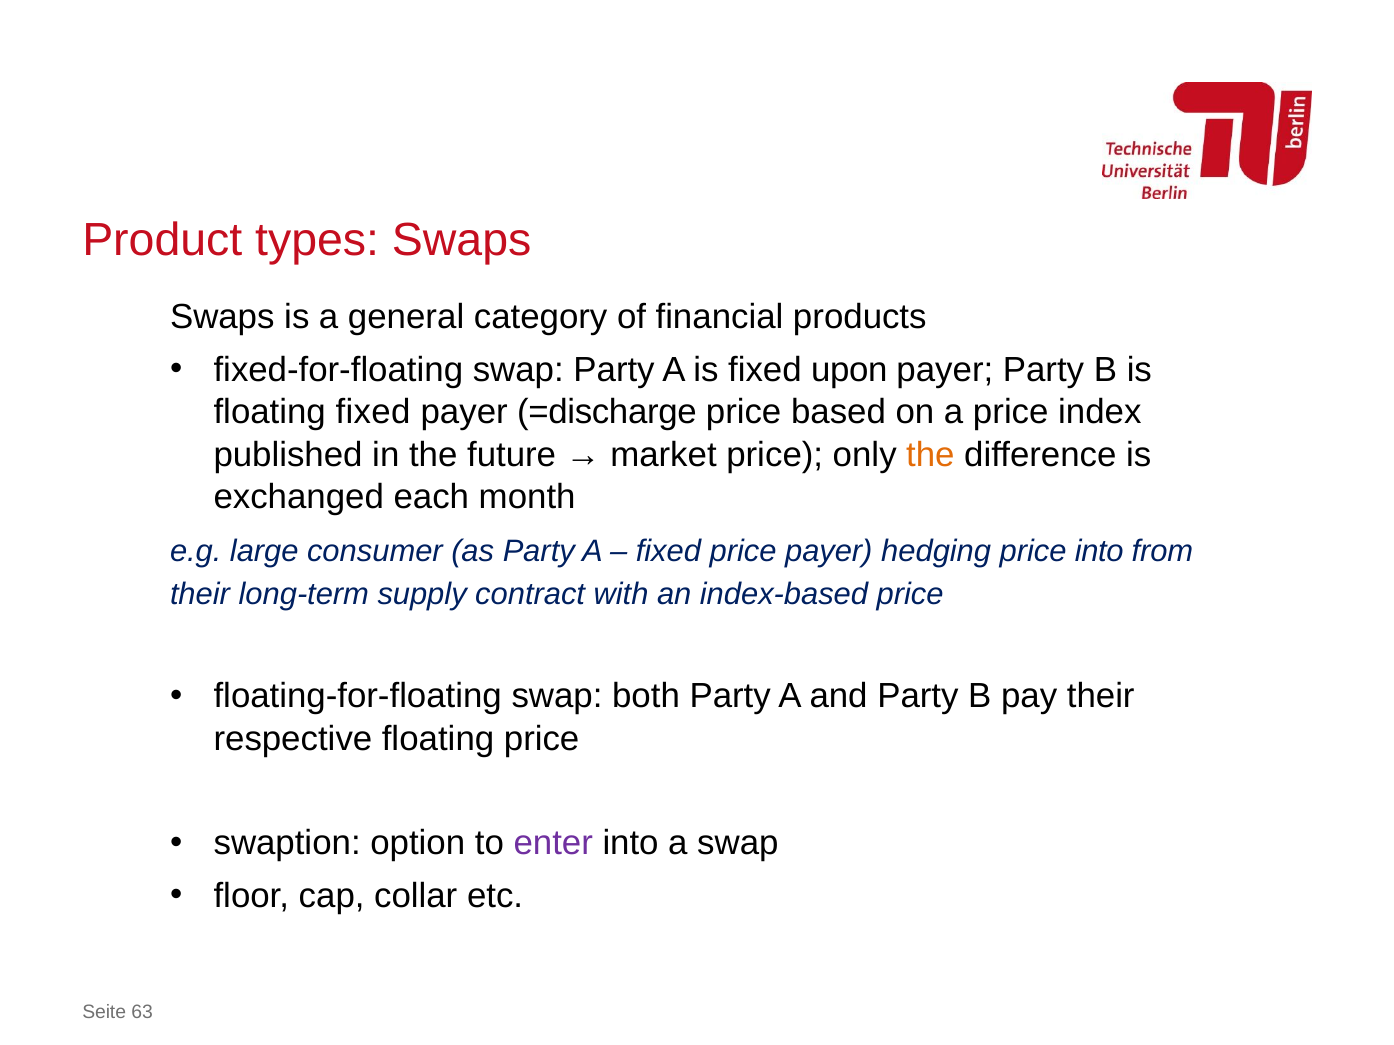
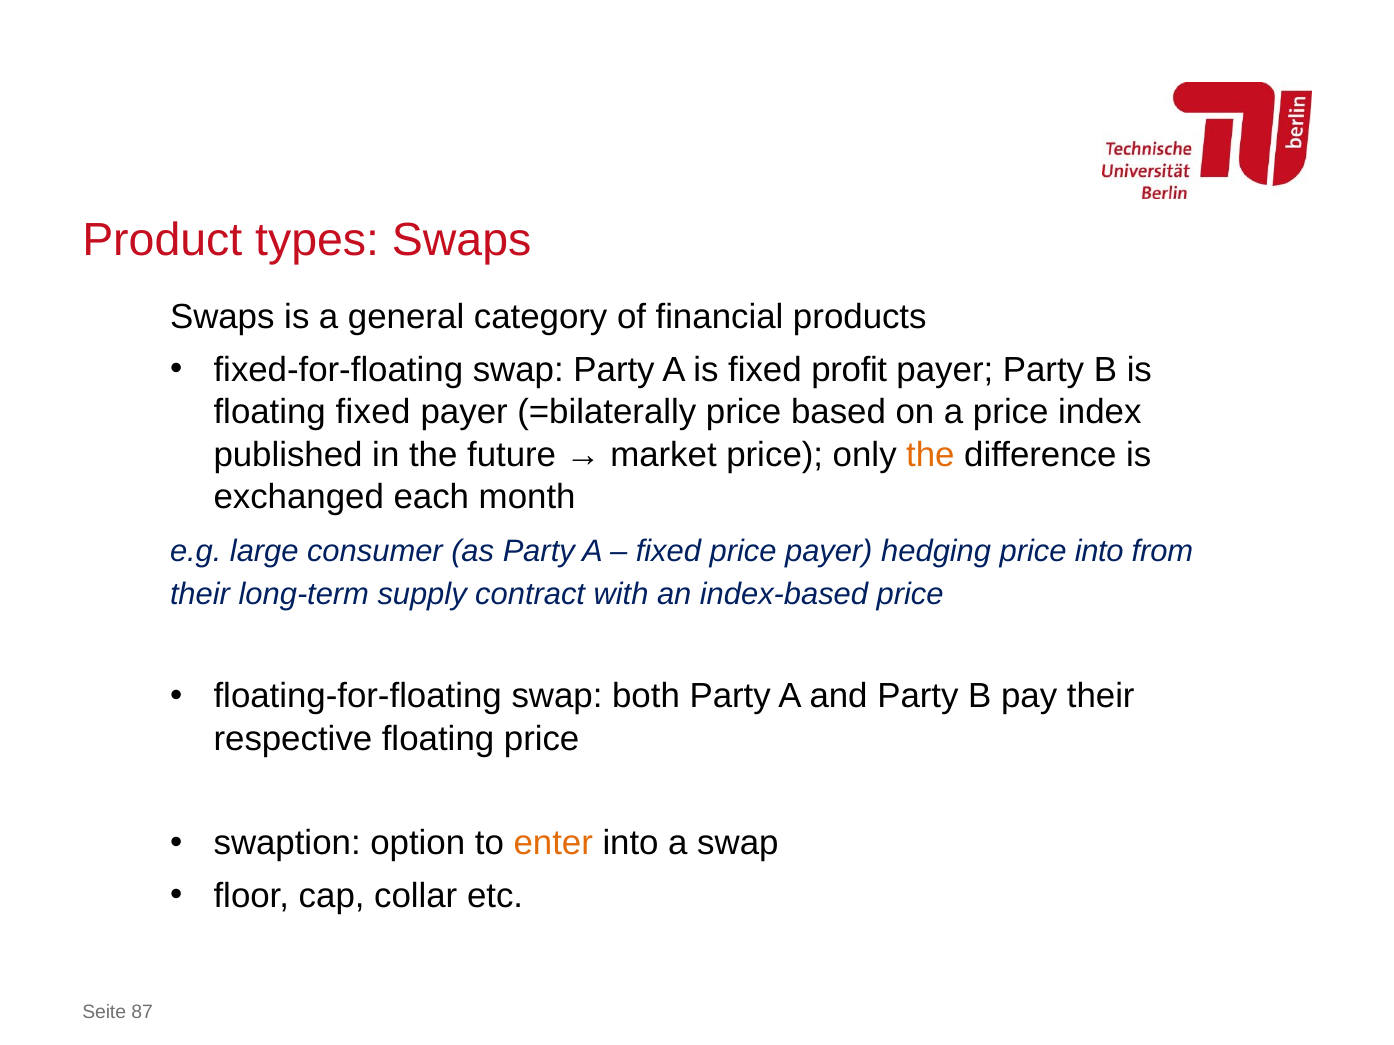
upon: upon -> profit
=discharge: =discharge -> =bilaterally
enter colour: purple -> orange
63: 63 -> 87
